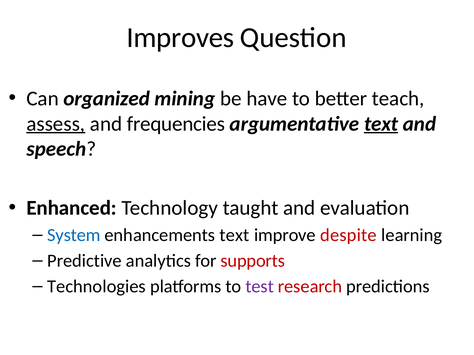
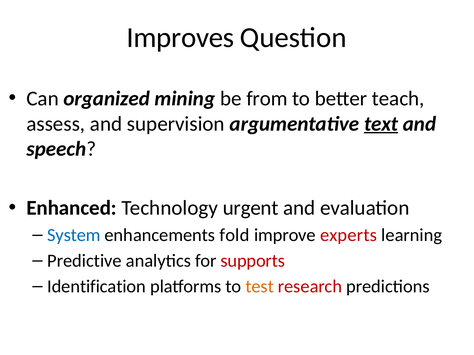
have: have -> from
assess underline: present -> none
frequencies: frequencies -> supervision
taught: taught -> urgent
enhancements text: text -> fold
despite: despite -> experts
Technologies: Technologies -> Identification
test colour: purple -> orange
